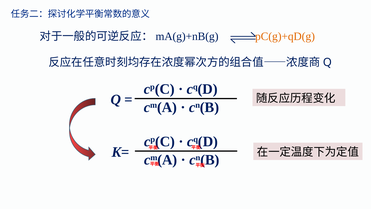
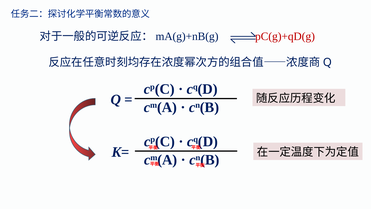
pC(g)+qD(g colour: orange -> red
